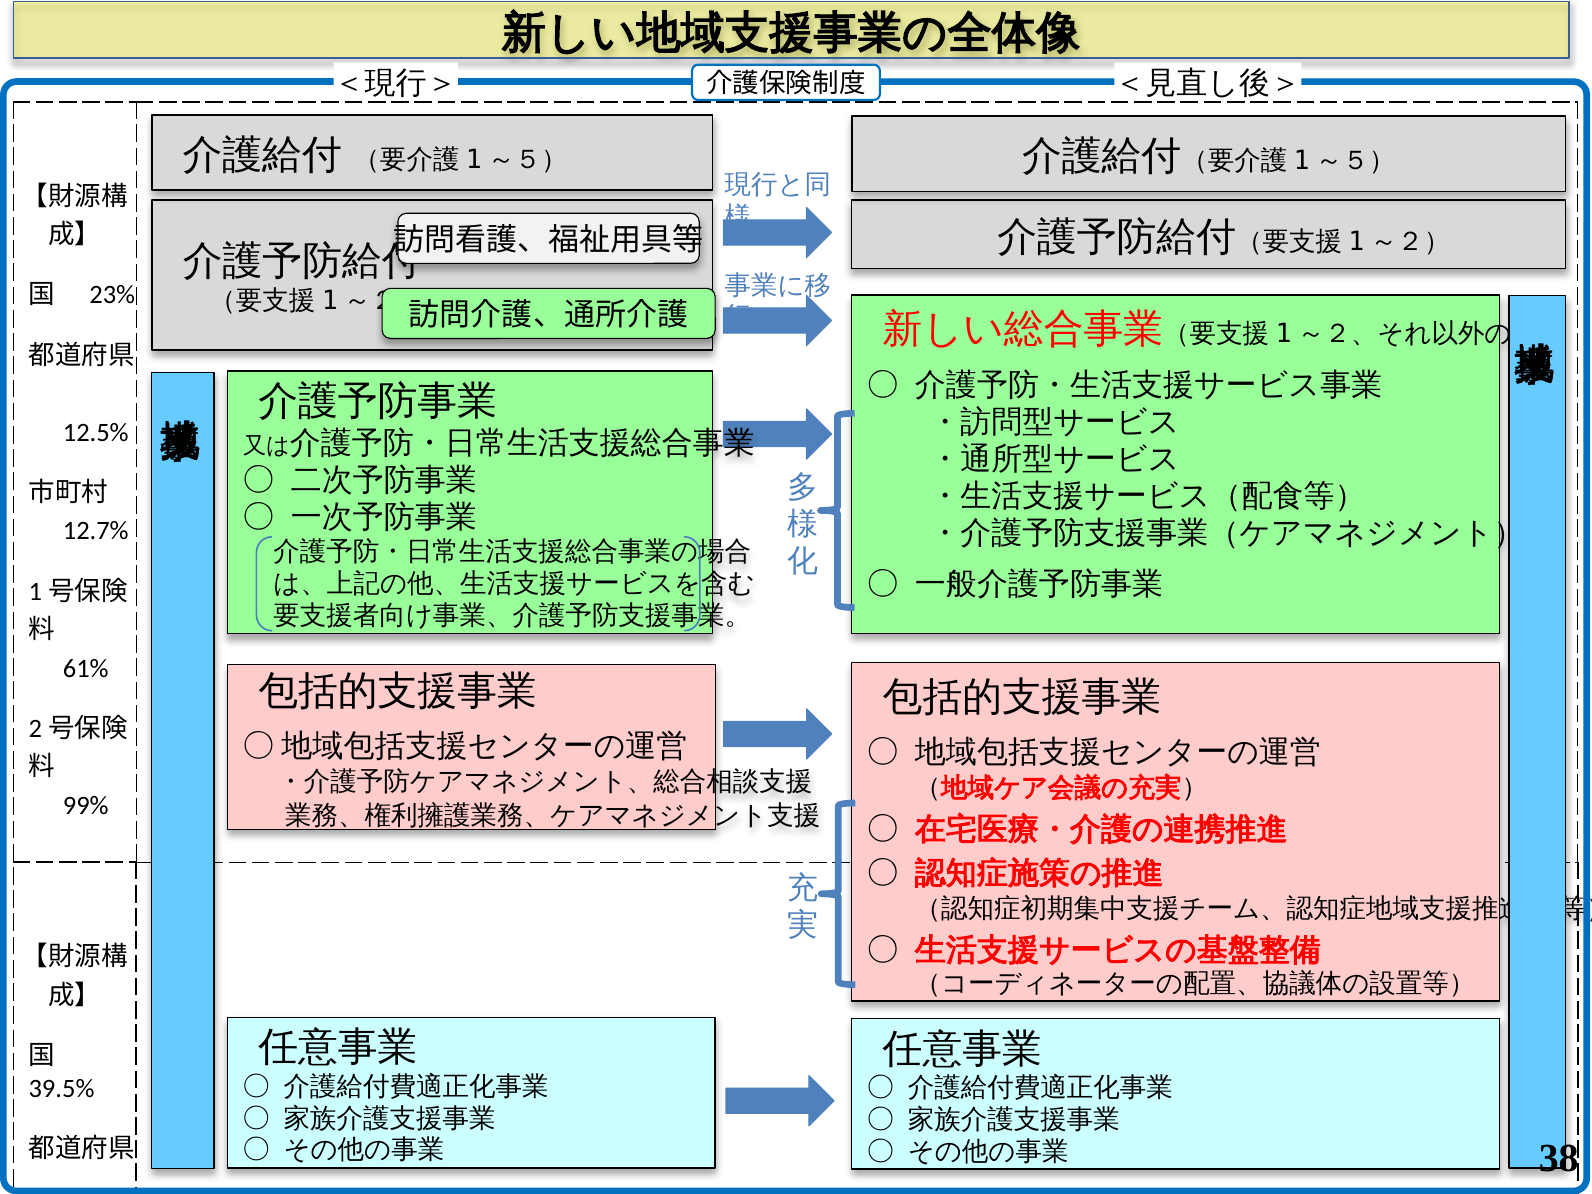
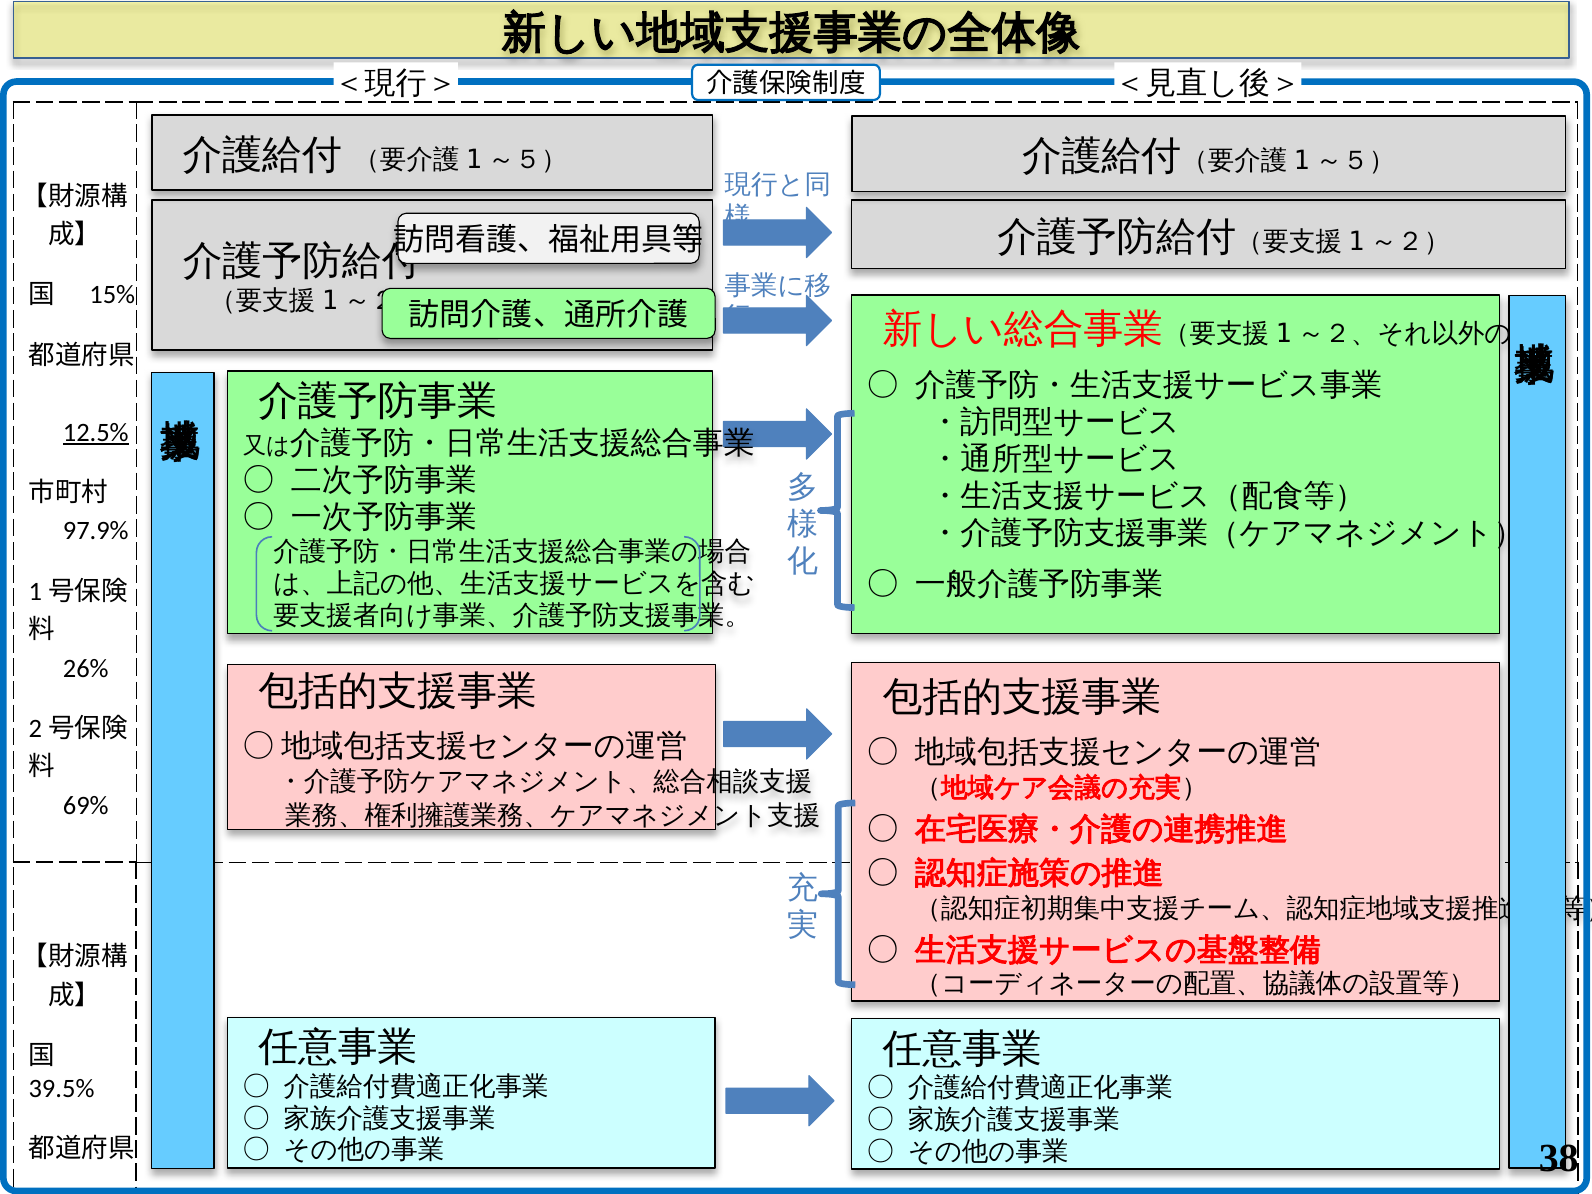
23%: 23% -> 15%
12.5% underline: none -> present
12.7%: 12.7% -> 97.9%
61%: 61% -> 26%
99%: 99% -> 69%
